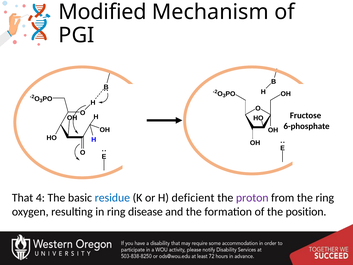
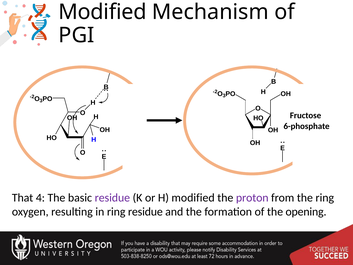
residue at (112, 198) colour: blue -> purple
H deficient: deficient -> modified
ring disease: disease -> residue
position: position -> opening
